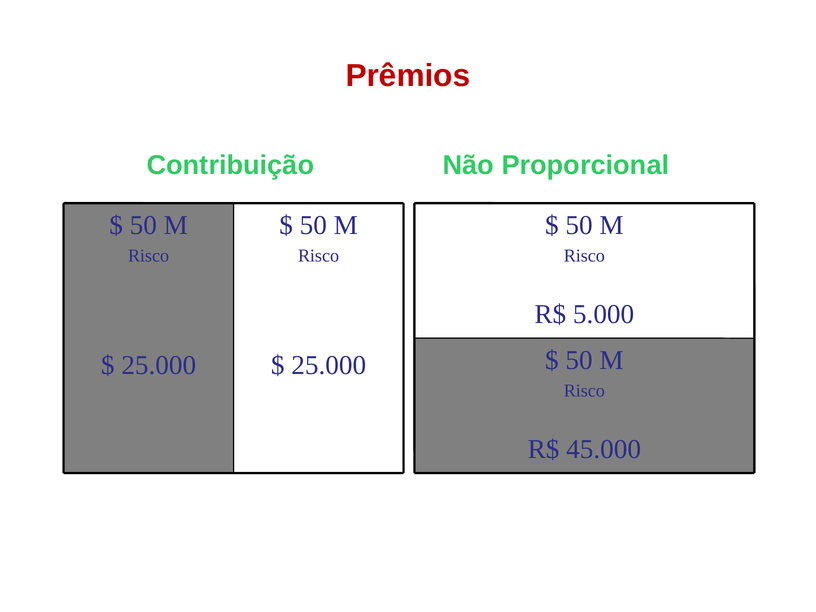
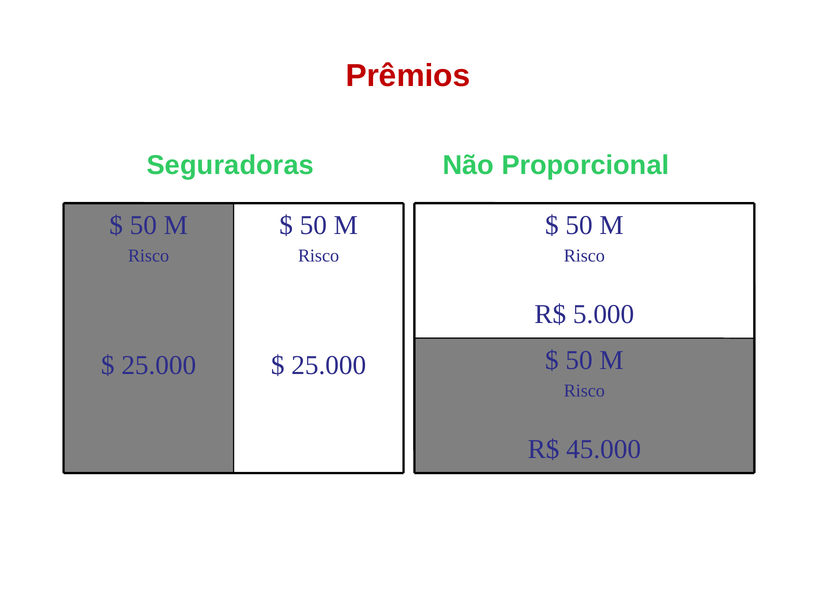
Contribuição: Contribuição -> Seguradoras
